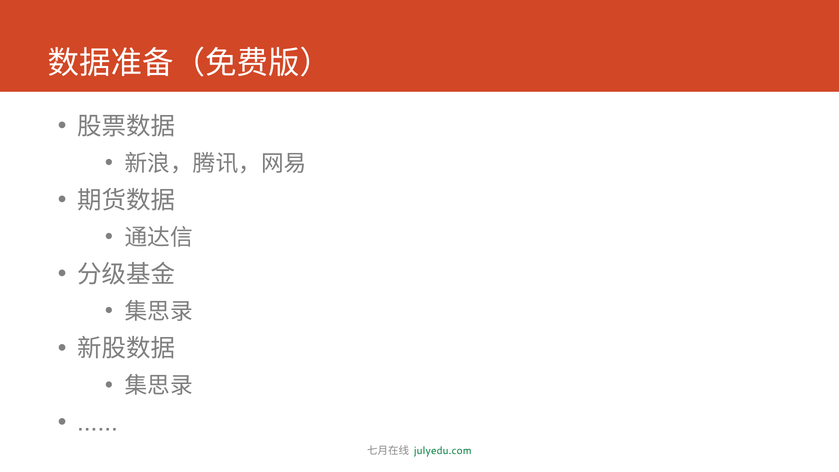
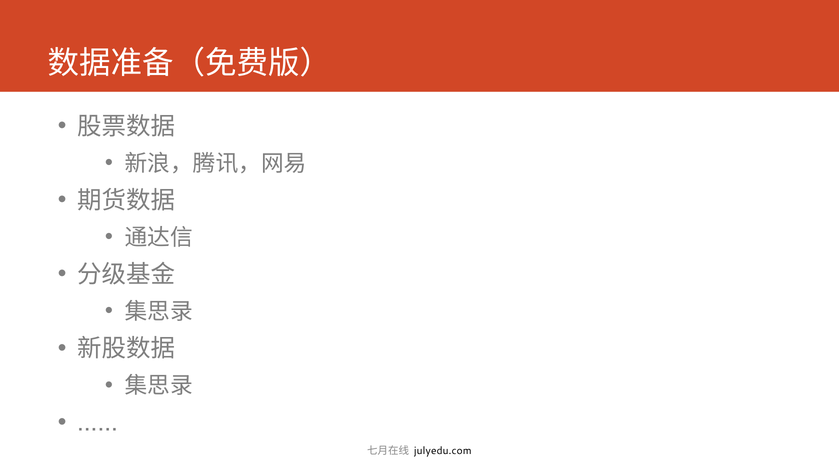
julyedu.com colour: green -> black
